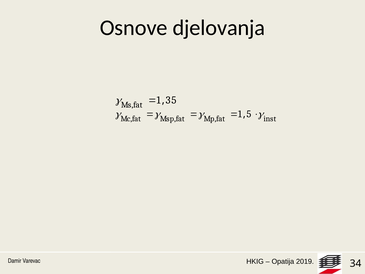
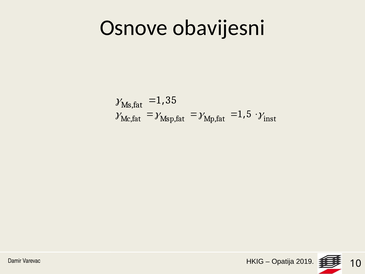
djelovanja: djelovanja -> obavijesni
34: 34 -> 10
